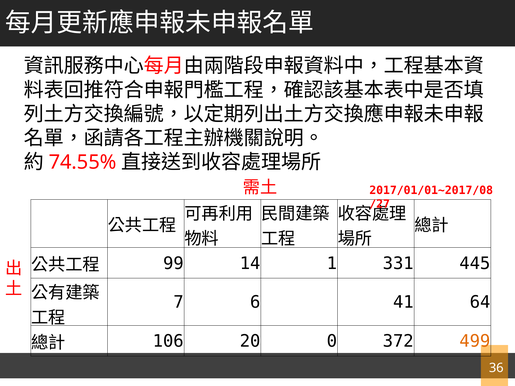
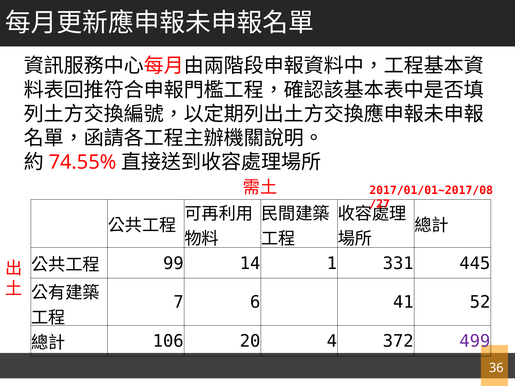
64: 64 -> 52
0: 0 -> 4
499 colour: orange -> purple
